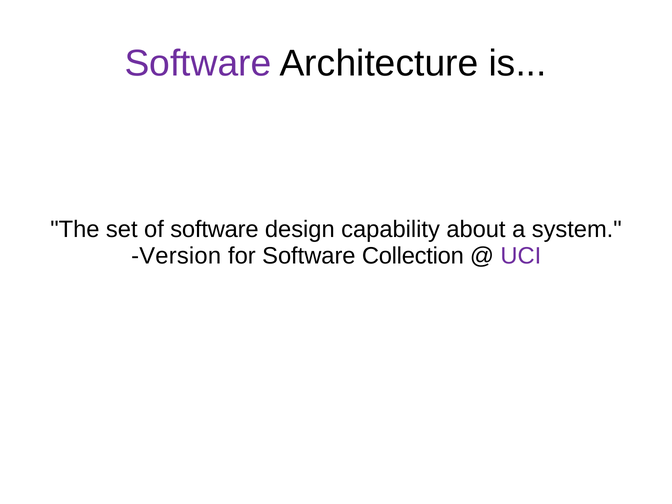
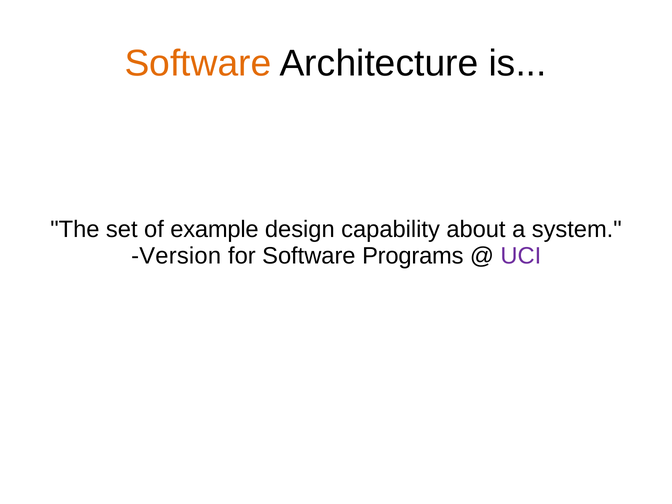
Software at (198, 64) colour: purple -> orange
of software: software -> example
Collection: Collection -> Programs
